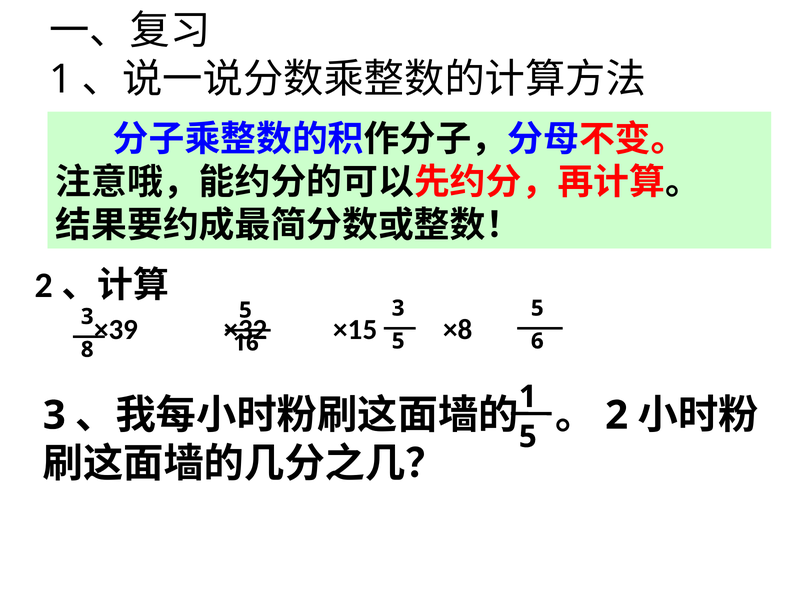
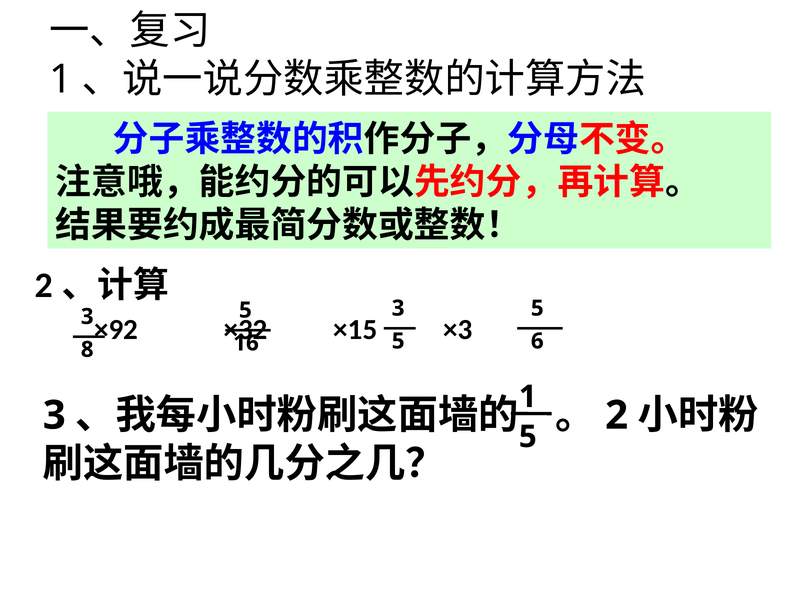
×39: ×39 -> ×92
×8: ×8 -> ×3
